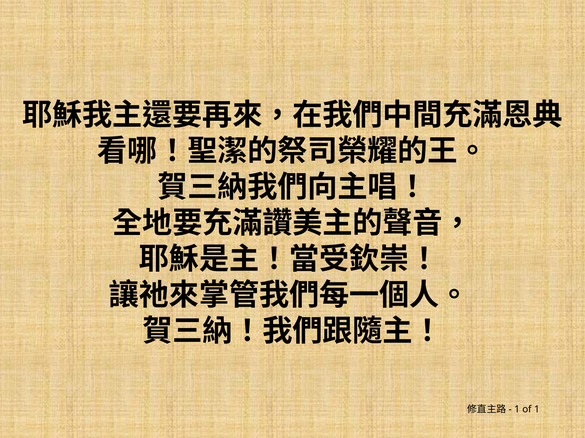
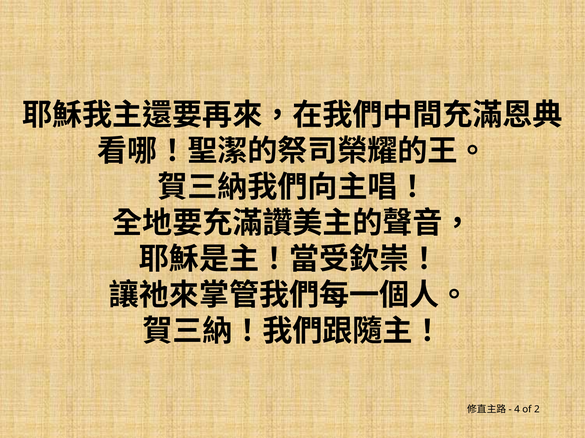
1 at (517, 410): 1 -> 4
of 1: 1 -> 2
